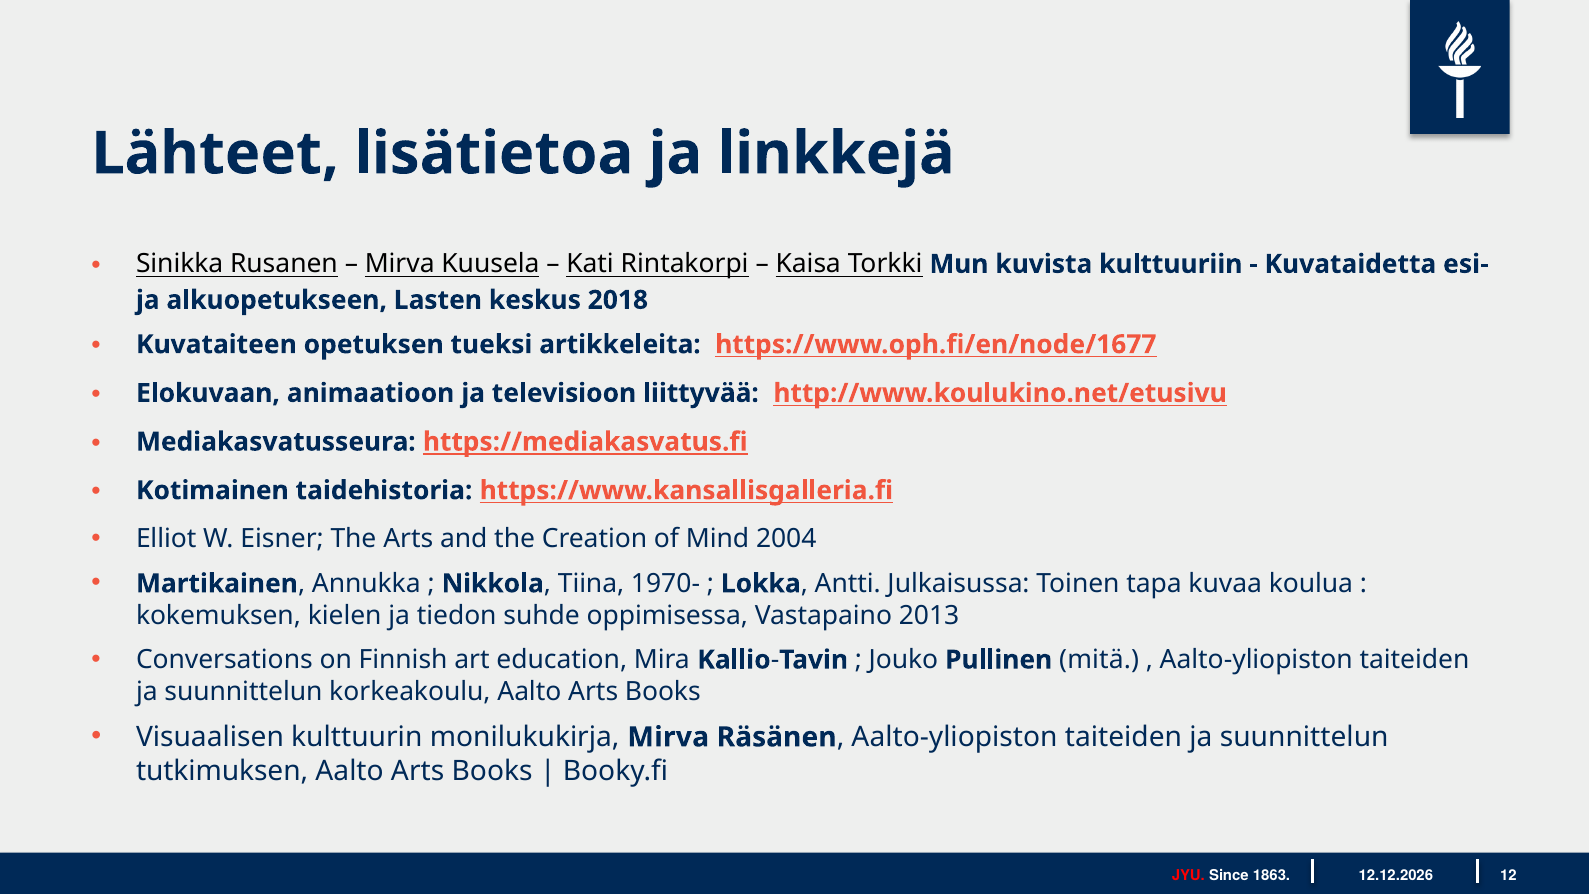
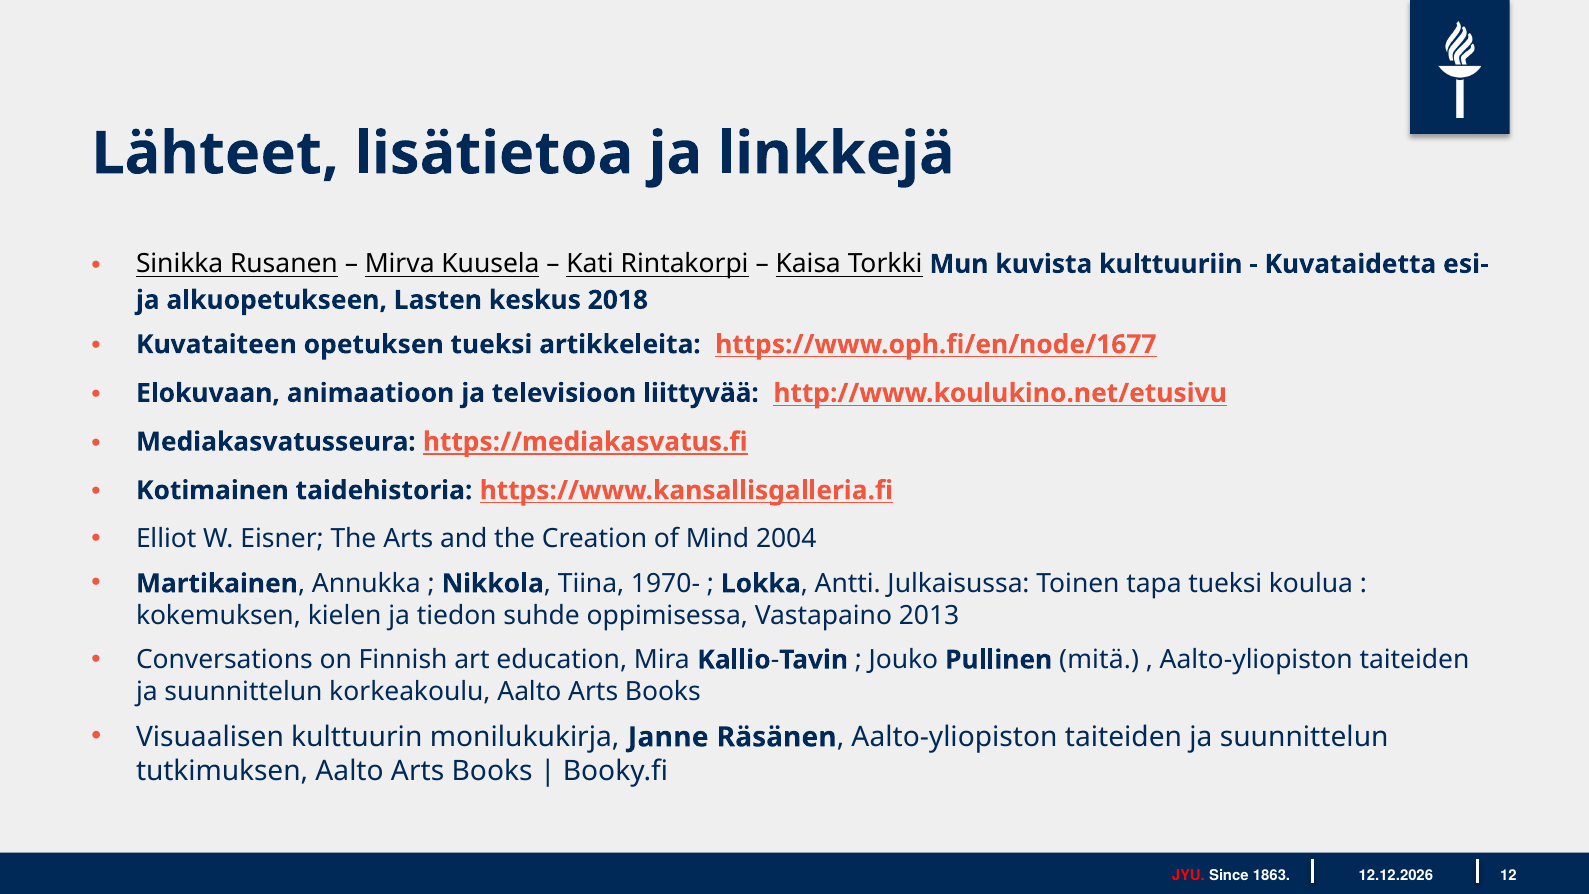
tapa kuvaa: kuvaa -> tueksi
monilukukirja Mirva: Mirva -> Janne
